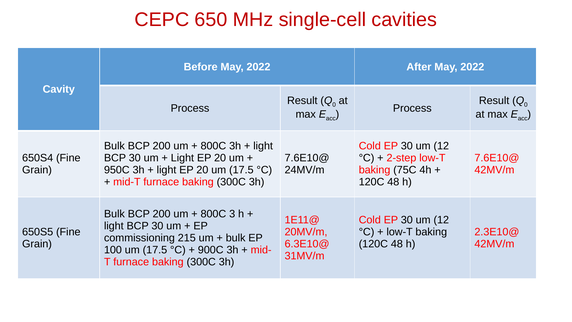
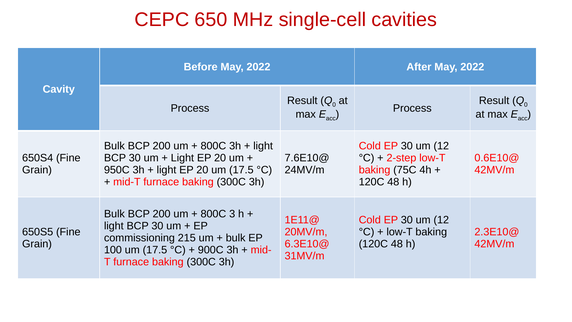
7.6E10@ at (497, 158): 7.6E10@ -> 0.6E10@
